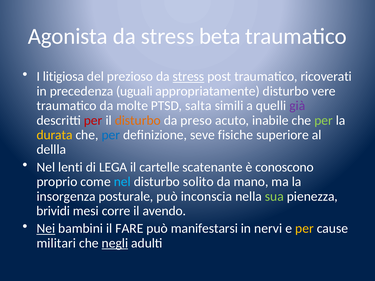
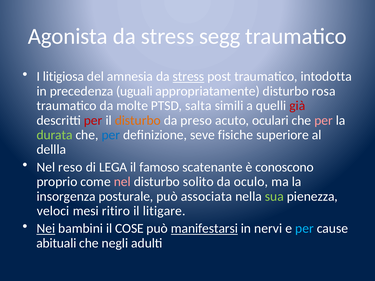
beta: beta -> segg
prezioso: prezioso -> amnesia
ricoverati: ricoverati -> intodotta
vere: vere -> rosa
già colour: purple -> red
inabile: inabile -> oculari
per at (324, 120) colour: light green -> pink
durata colour: yellow -> light green
lenti: lenti -> reso
cartelle: cartelle -> famoso
nel at (122, 182) colour: light blue -> pink
mano: mano -> oculo
inconscia: inconscia -> associata
brividi: brividi -> veloci
corre: corre -> ritiro
avendo: avendo -> litigare
FARE: FARE -> COSE
manifestarsi underline: none -> present
per at (304, 229) colour: yellow -> light blue
militari: militari -> abituali
negli underline: present -> none
